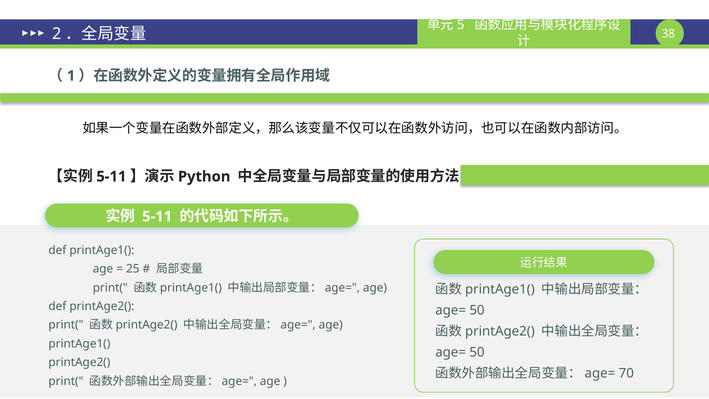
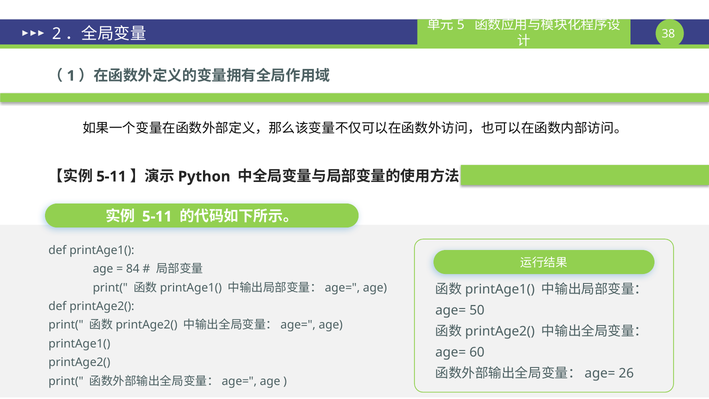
25: 25 -> 84
50 at (477, 352): 50 -> 60
70: 70 -> 26
